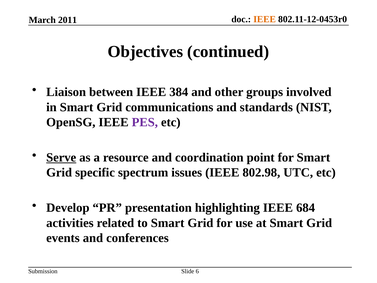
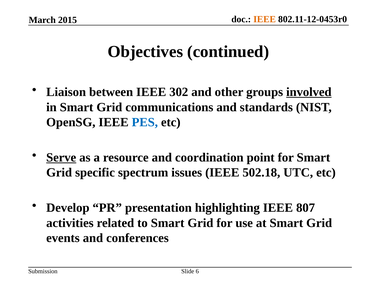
2011: 2011 -> 2015
384: 384 -> 302
involved underline: none -> present
PES colour: purple -> blue
802.98: 802.98 -> 502.18
684: 684 -> 807
